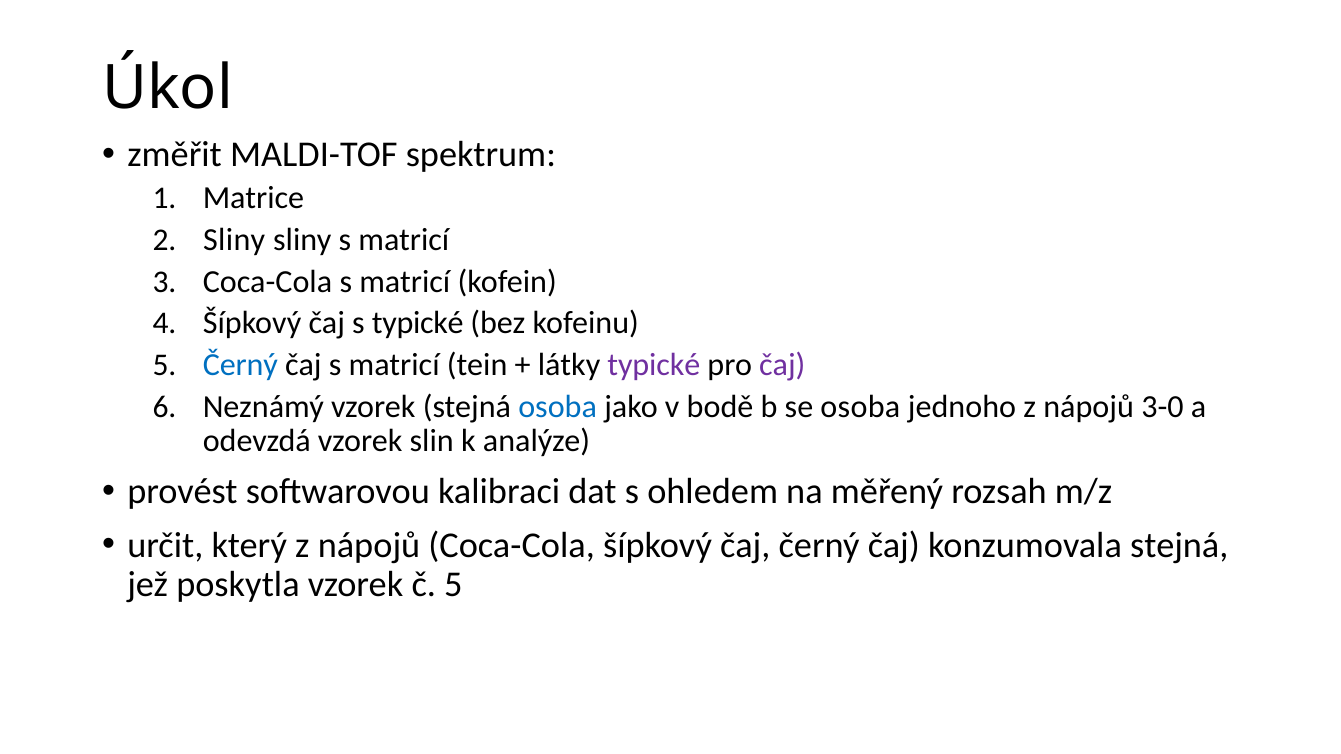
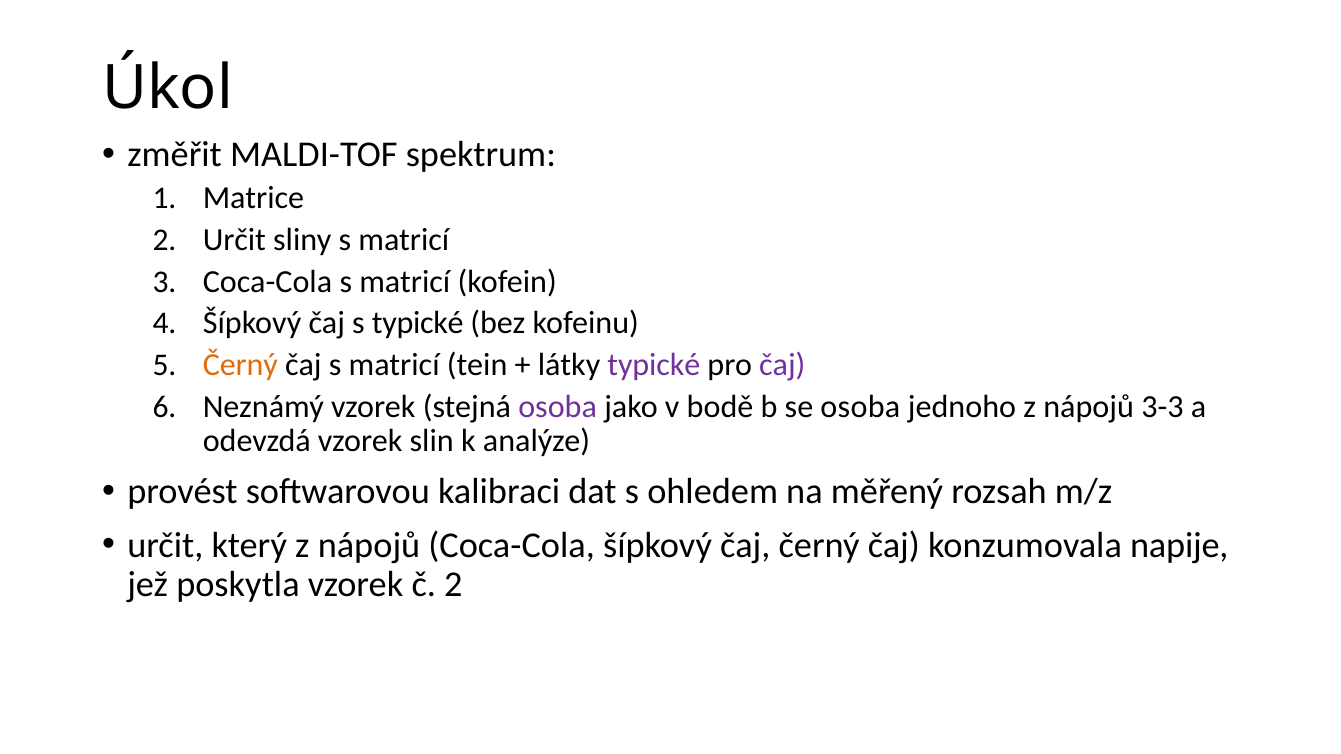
Sliny at (234, 240): Sliny -> Určit
Černý at (240, 365) colour: blue -> orange
osoba at (558, 407) colour: blue -> purple
3-0: 3-0 -> 3-3
konzumovala stejná: stejná -> napije
č 5: 5 -> 2
